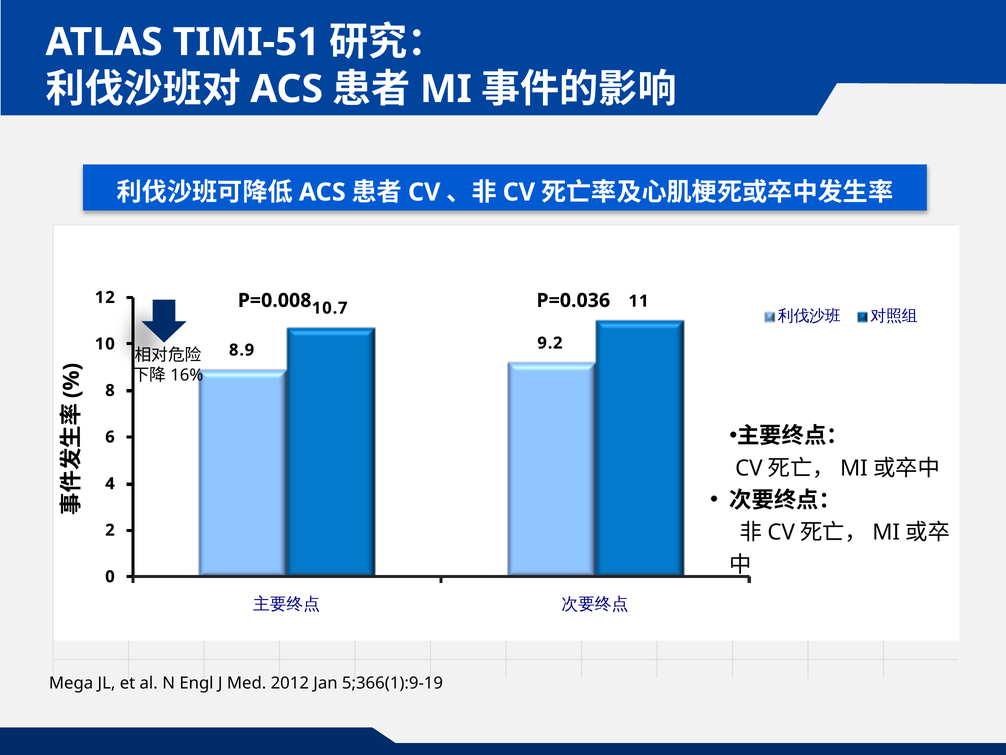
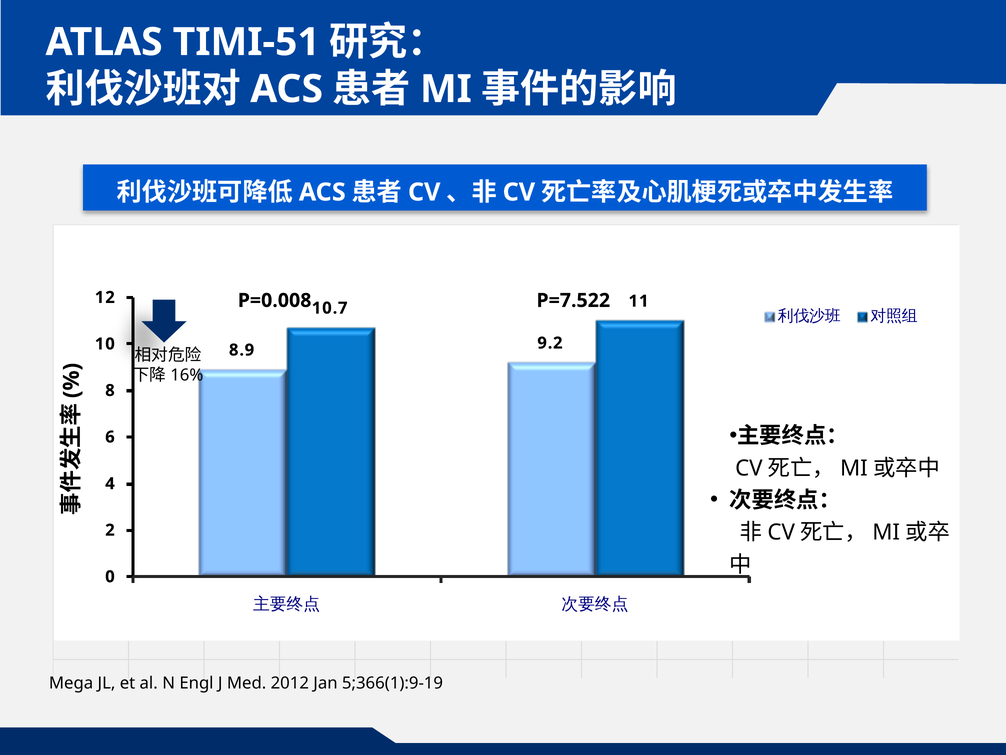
P=0.036: P=0.036 -> P=7.522
